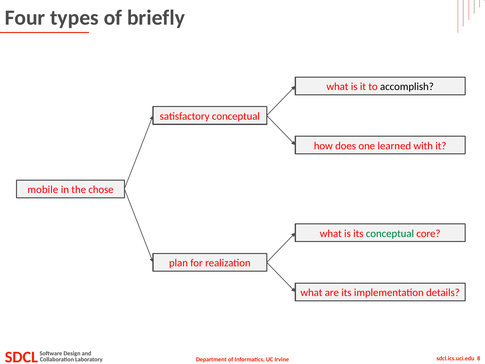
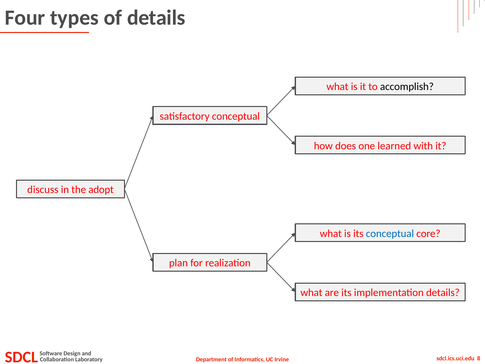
of briefly: briefly -> details
mobile: mobile -> discuss
chose: chose -> adopt
conceptual at (390, 233) colour: green -> blue
